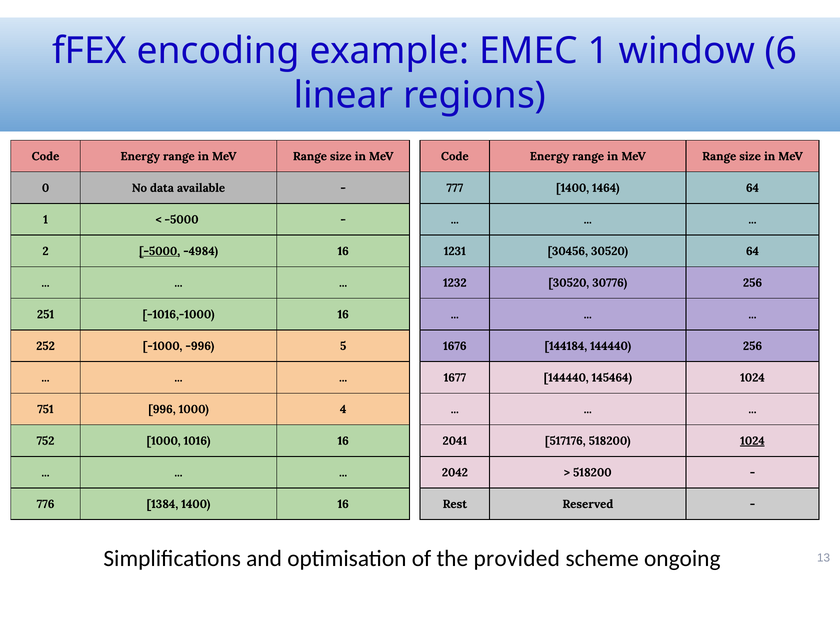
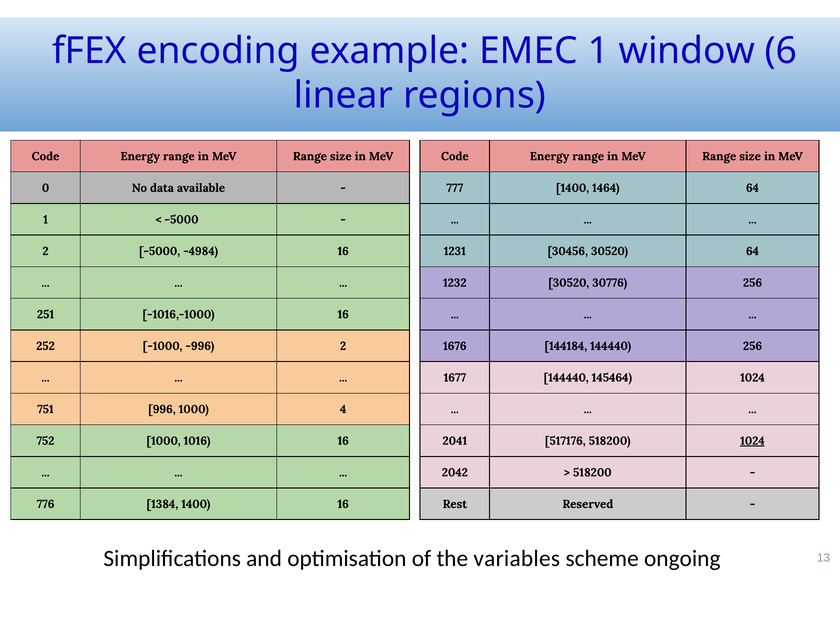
-5000 at (160, 251) underline: present -> none
-996 5: 5 -> 2
provided: provided -> variables
